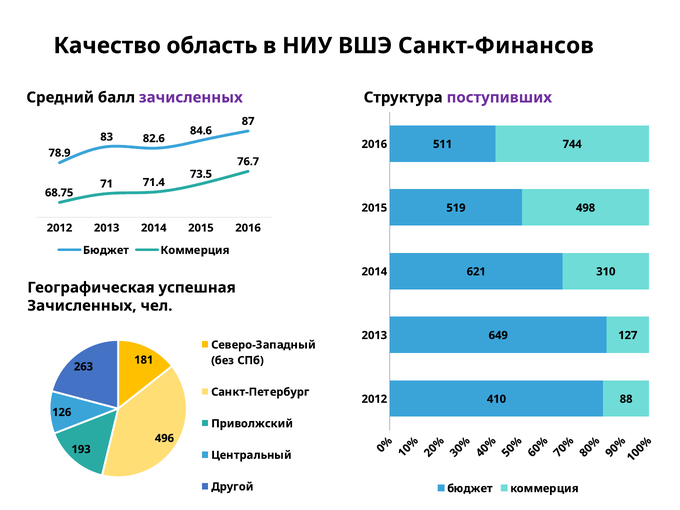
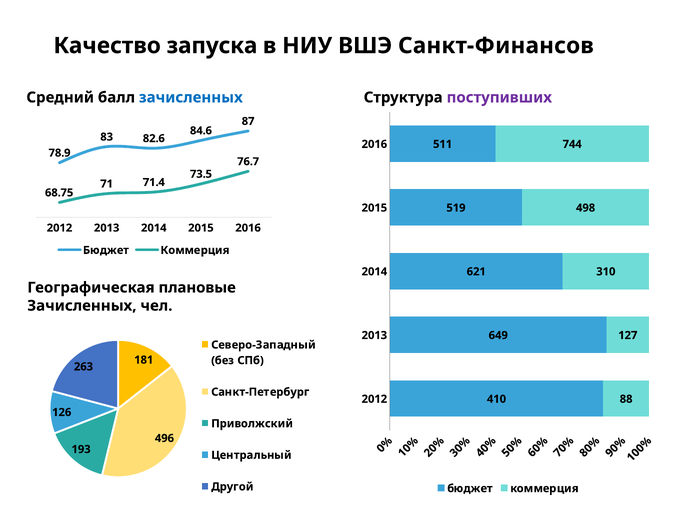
область: область -> запуска
зачисленных at (191, 97) colour: purple -> blue
успешная: успешная -> плановые
